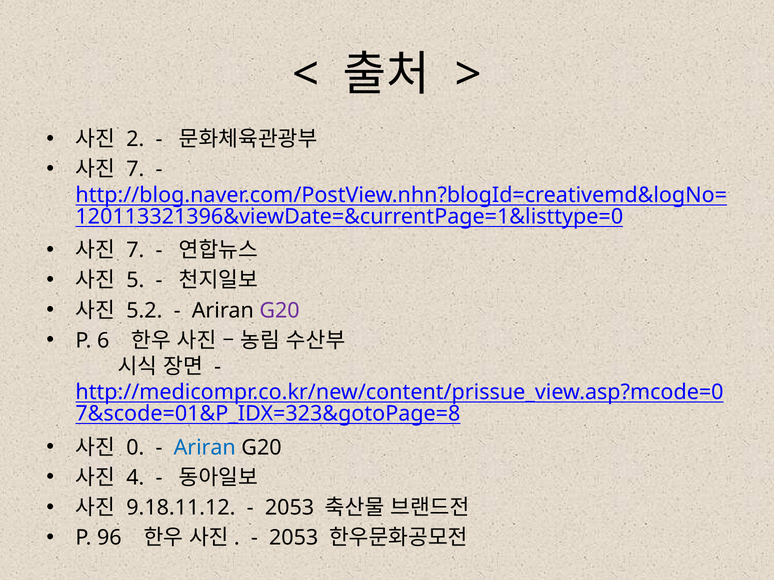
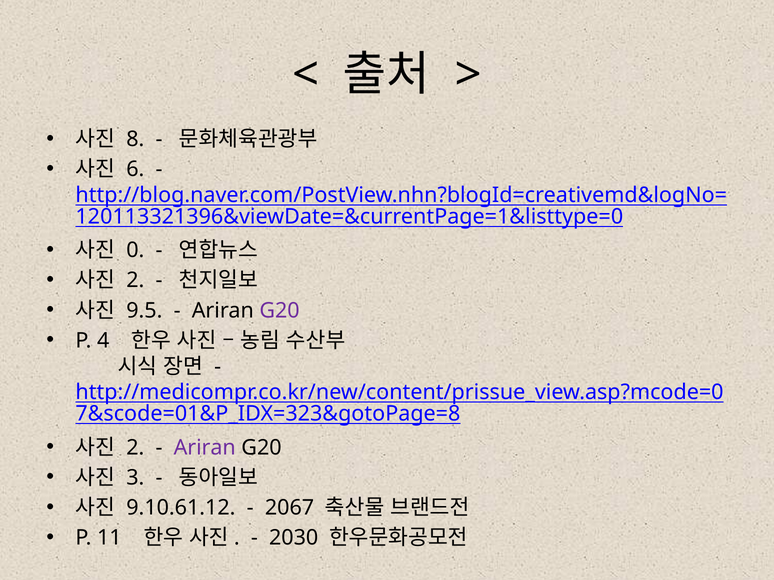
2: 2 -> 8
7 at (135, 169): 7 -> 6
7 at (135, 250): 7 -> 0
5 at (135, 281): 5 -> 2
5.2: 5.2 -> 9.5
6: 6 -> 4
0 at (135, 448): 0 -> 2
Ariran at (205, 448) colour: blue -> purple
4: 4 -> 3
9.18.11.12: 9.18.11.12 -> 9.10.61.12
2053 at (290, 508): 2053 -> 2067
96: 96 -> 11
2053 at (294, 538): 2053 -> 2030
